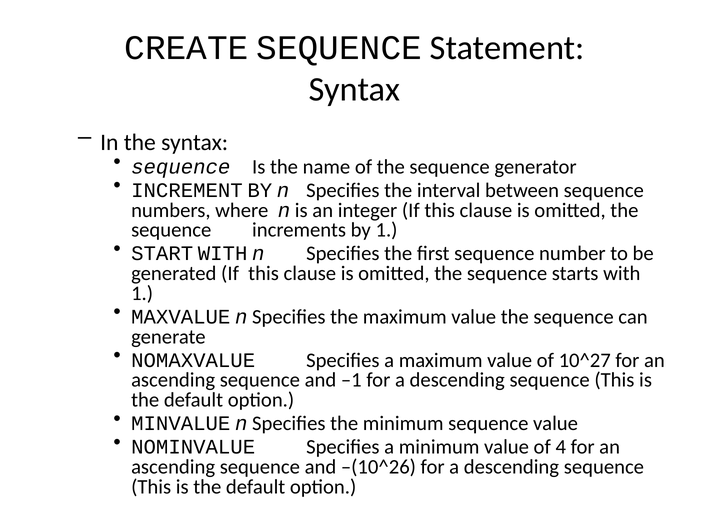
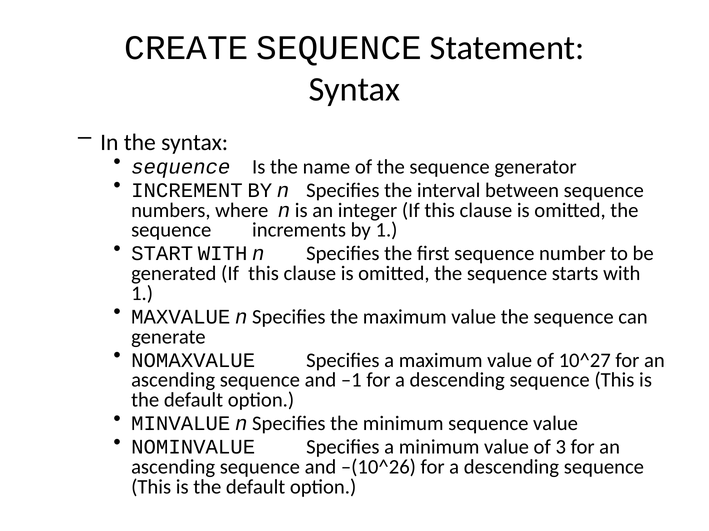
4: 4 -> 3
